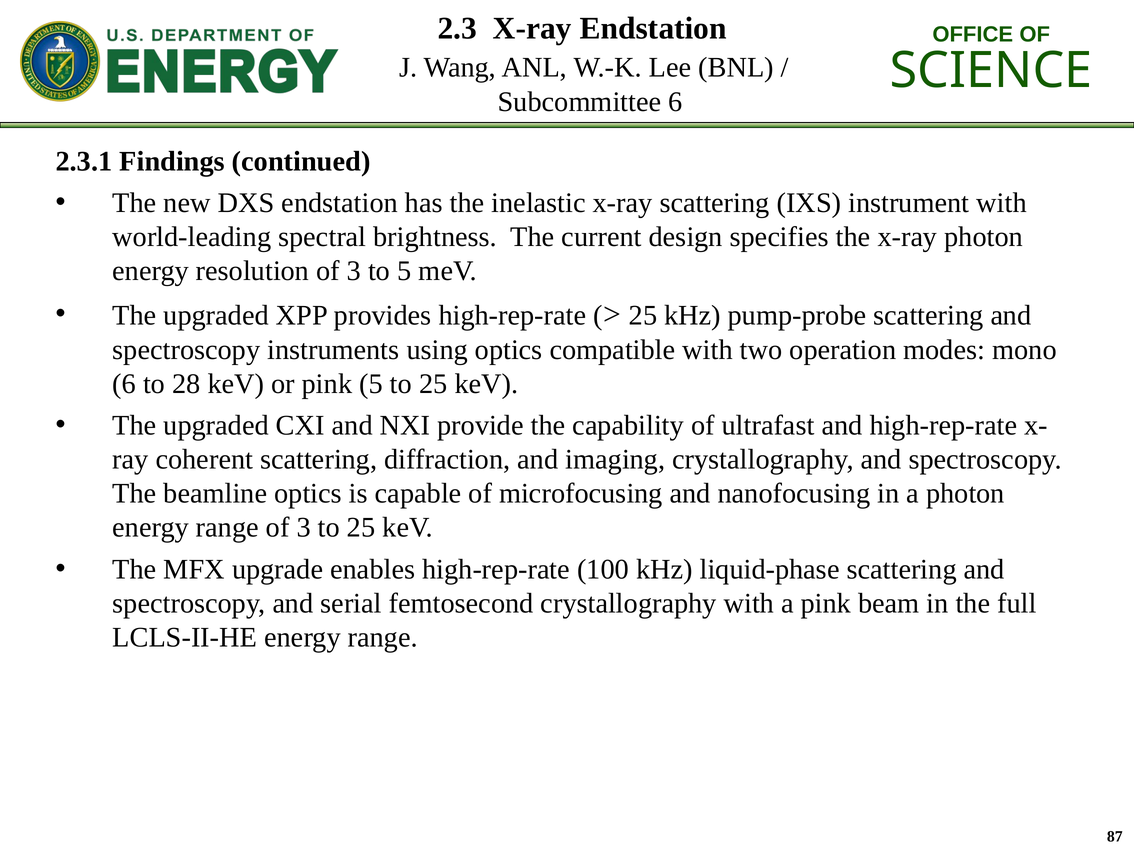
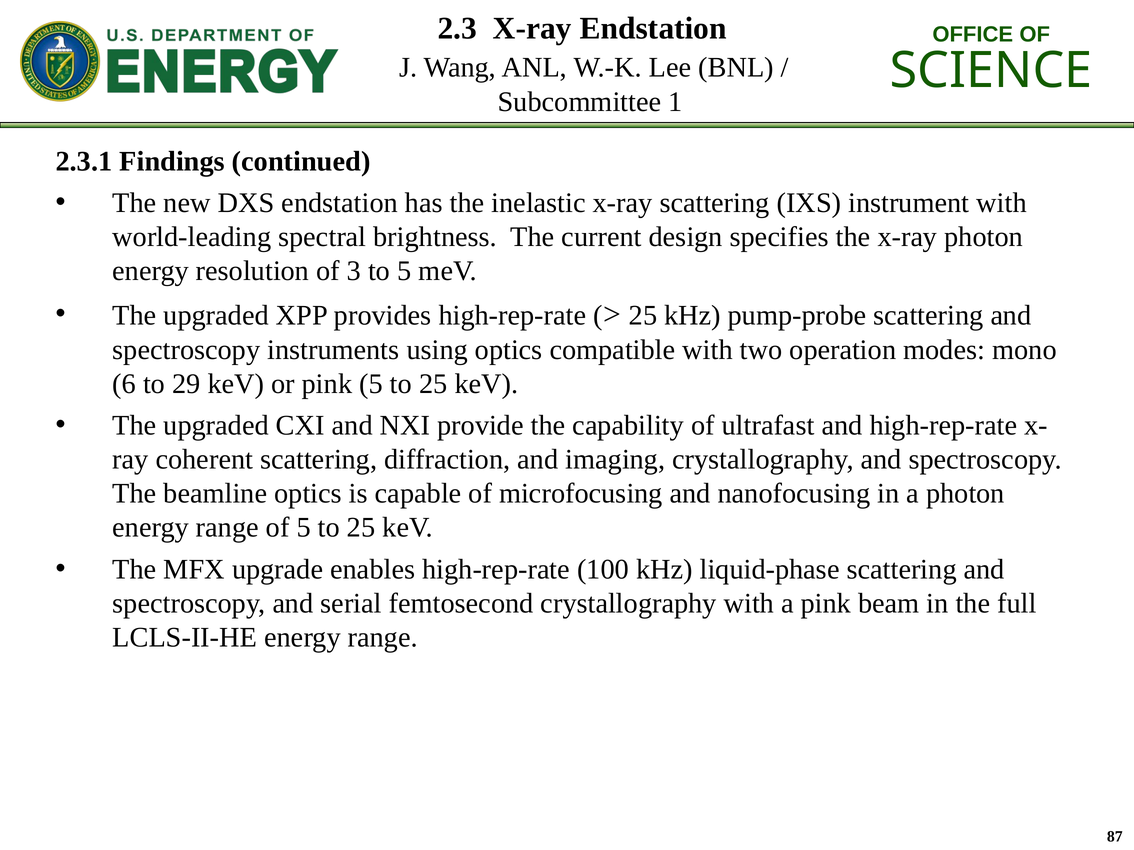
Subcommittee 6: 6 -> 1
28: 28 -> 29
range of 3: 3 -> 5
